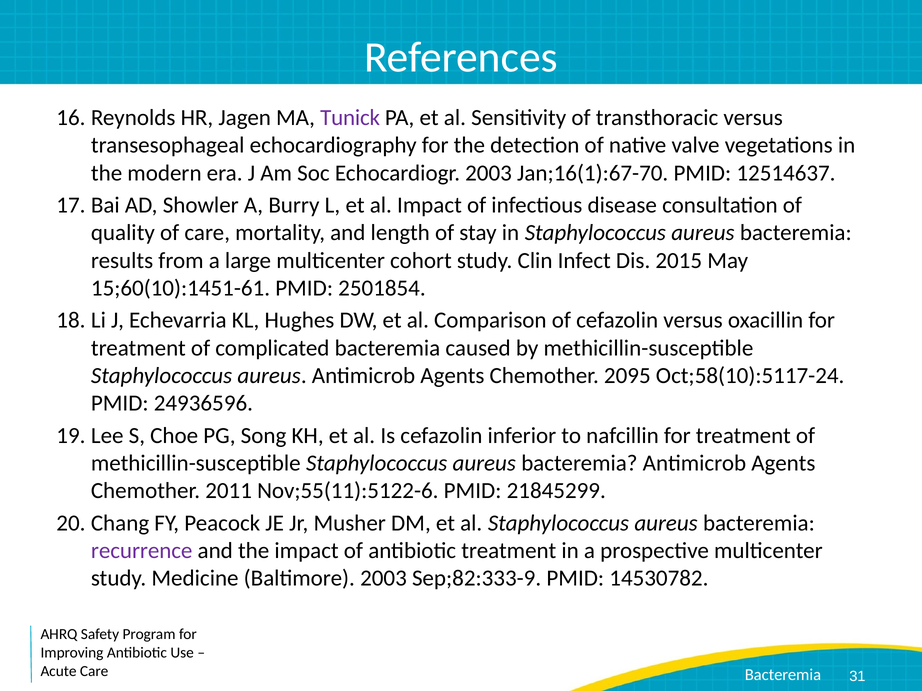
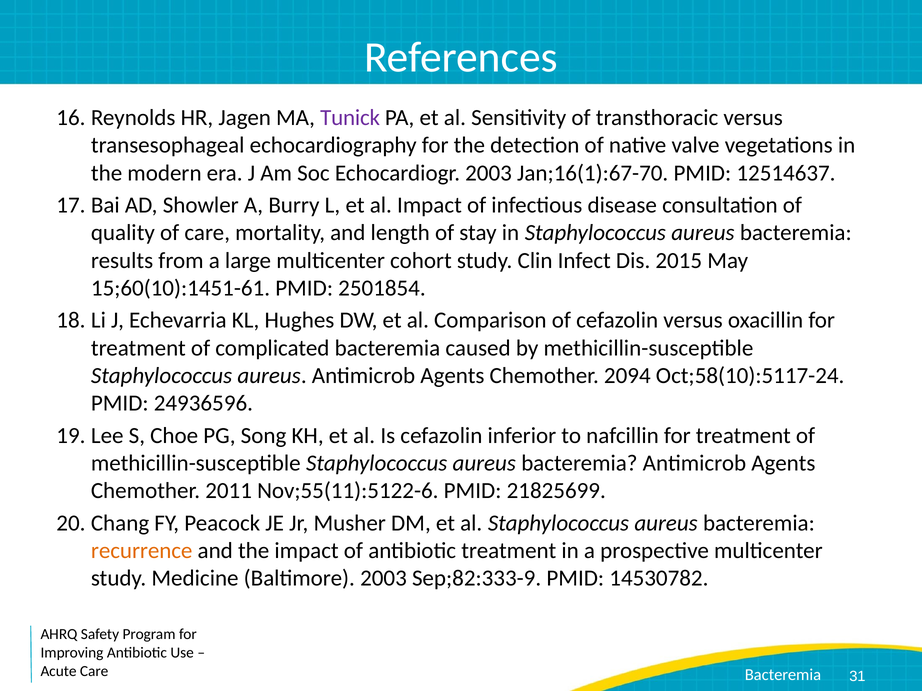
2095: 2095 -> 2094
21845299: 21845299 -> 21825699
recurrence colour: purple -> orange
